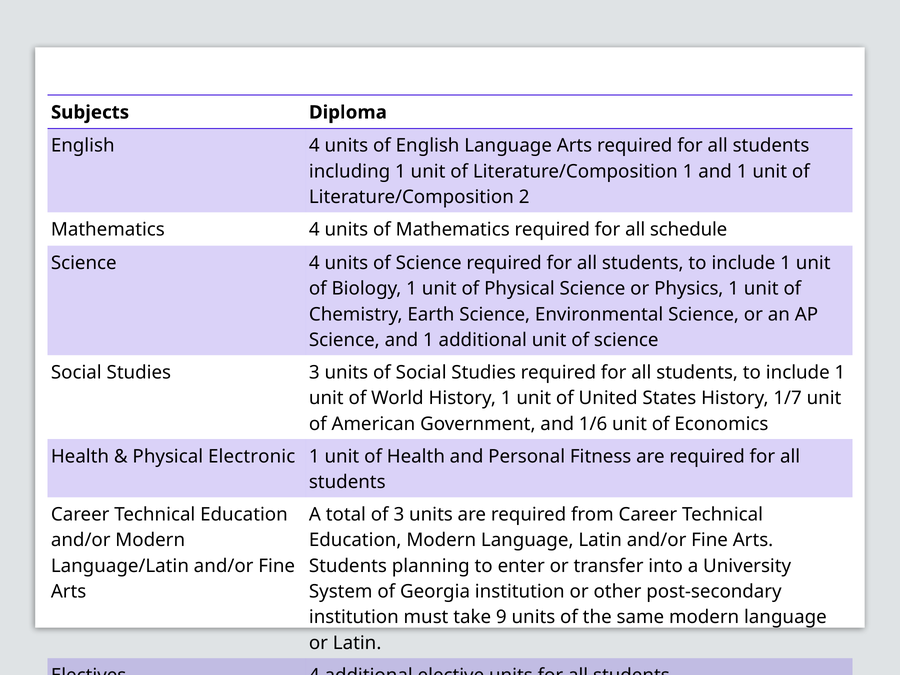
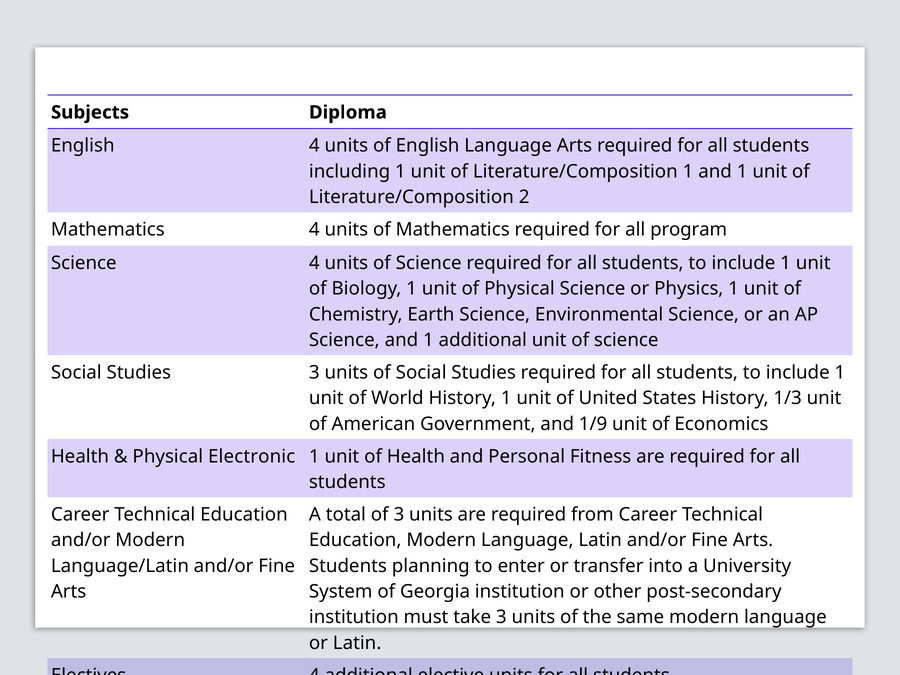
schedule: schedule -> program
1/7: 1/7 -> 1/3
1/6: 1/6 -> 1/9
take 9: 9 -> 3
